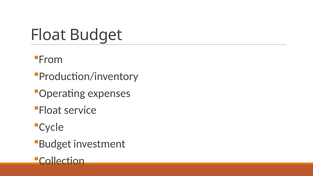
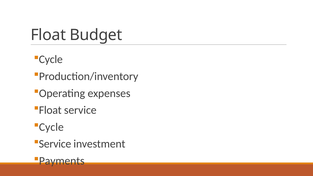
From at (51, 60): From -> Cycle
Budget at (55, 144): Budget -> Service
Collection: Collection -> Payments
